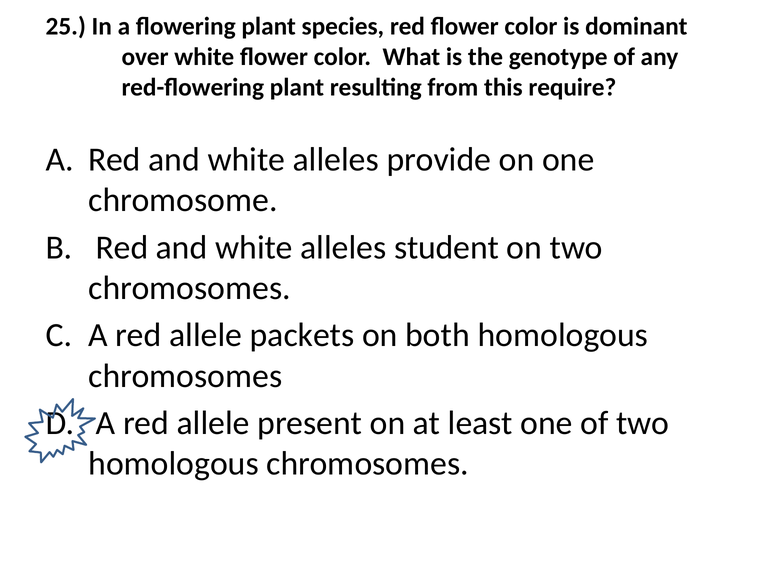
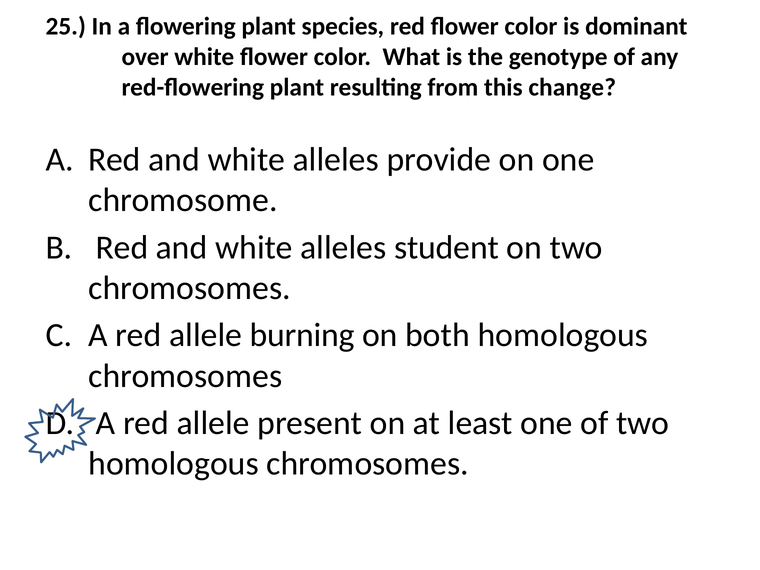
require: require -> change
packets: packets -> burning
